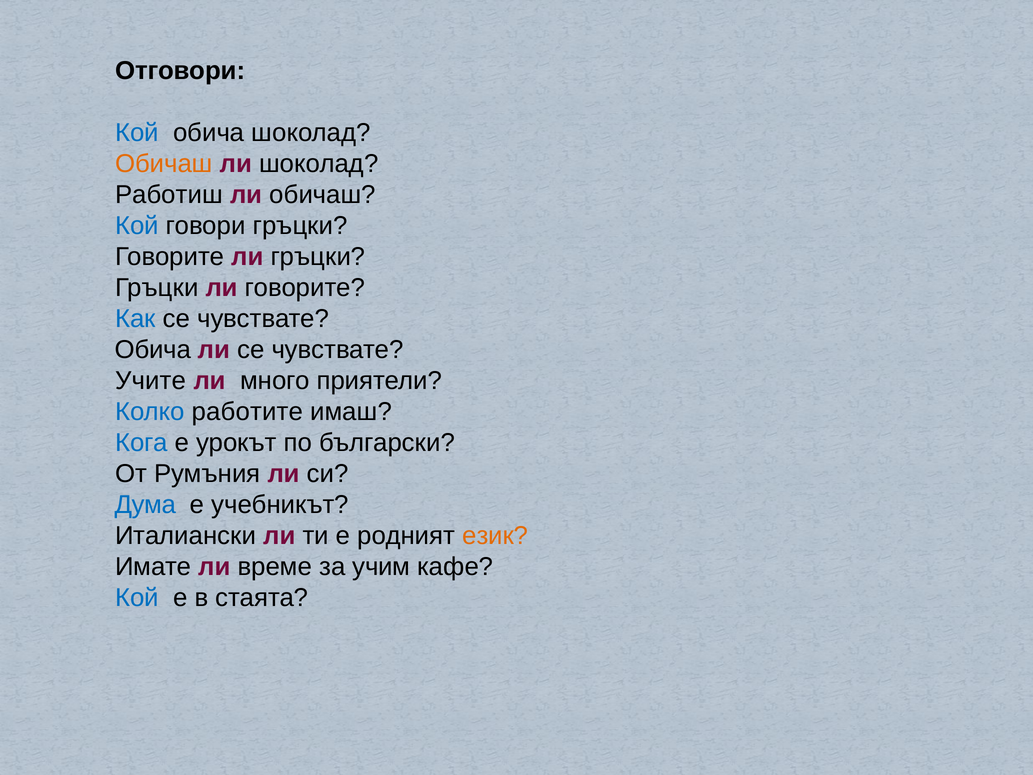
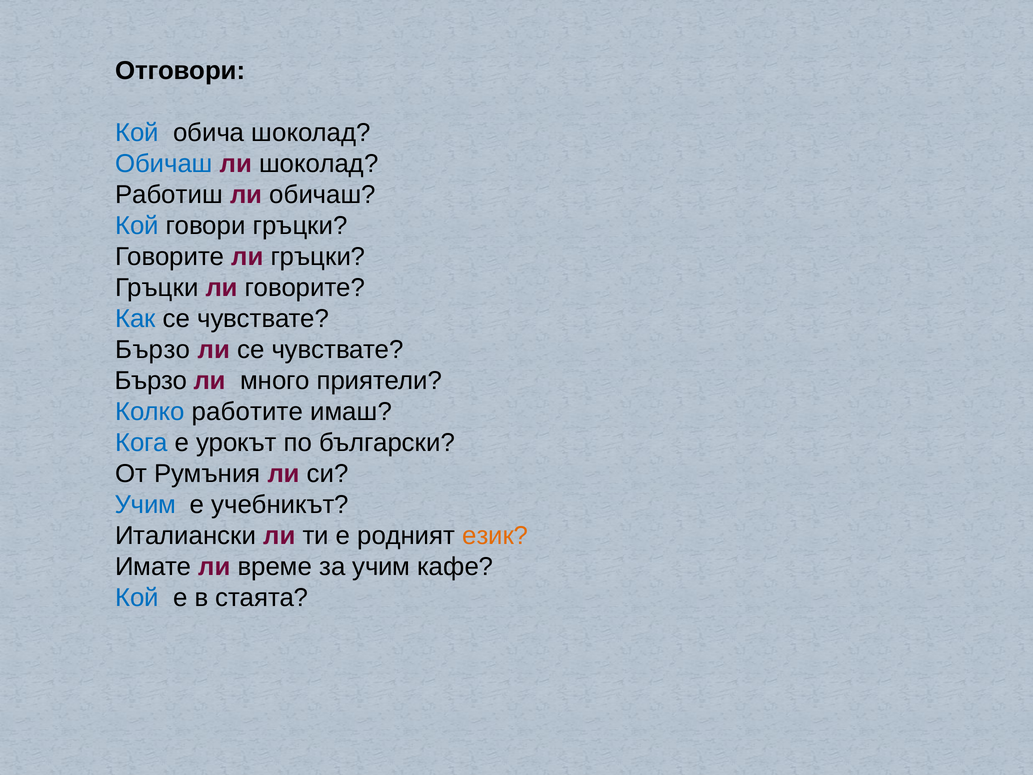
Обичаш at (164, 164) colour: orange -> blue
Обича at (153, 350): Обича -> Бързо
Учите at (151, 381): Учите -> Бързо
Дума at (145, 505): Дума -> Учим
